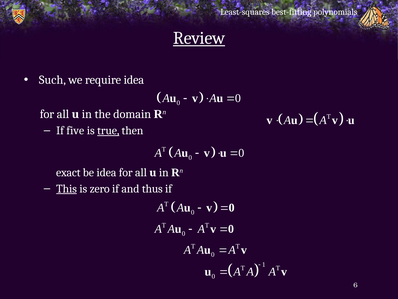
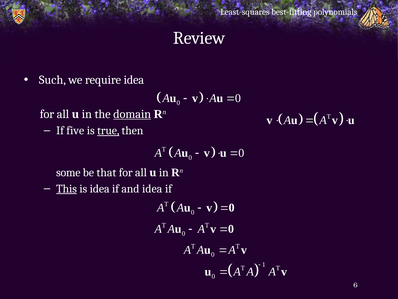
Review underline: present -> none
domain underline: none -> present
exact: exact -> some
be idea: idea -> that
is zero: zero -> idea
and thus: thus -> idea
